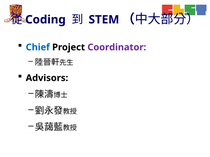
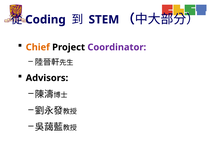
Chief colour: blue -> orange
